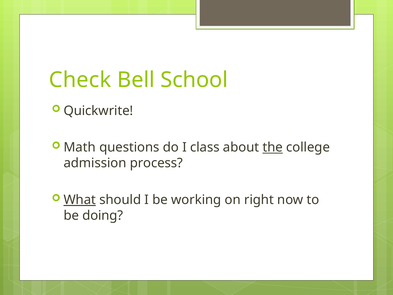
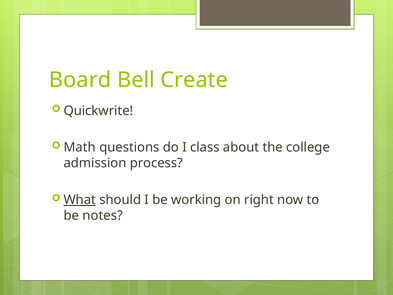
Check: Check -> Board
School: School -> Create
the underline: present -> none
doing: doing -> notes
